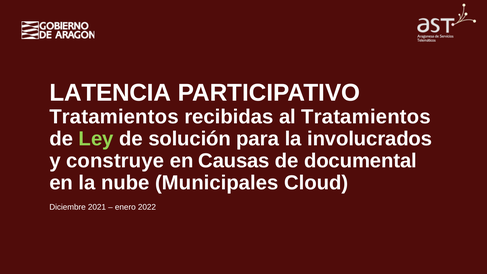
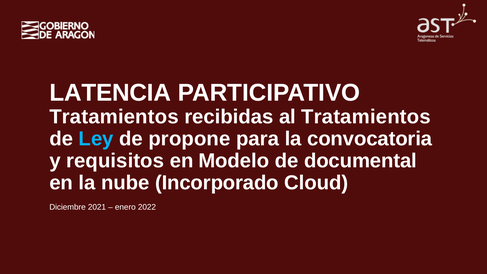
Ley colour: light green -> light blue
solución: solución -> propone
involucrados: involucrados -> convocatoria
construye: construye -> requisitos
Causas: Causas -> Modelo
Municipales: Municipales -> Incorporado
